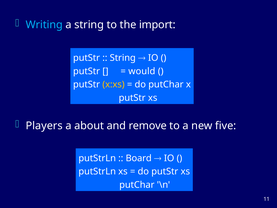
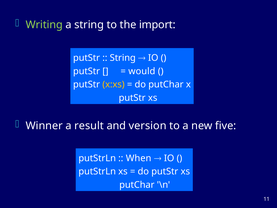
Writing colour: light blue -> light green
Players: Players -> Winner
about: about -> result
remove: remove -> version
Board: Board -> When
